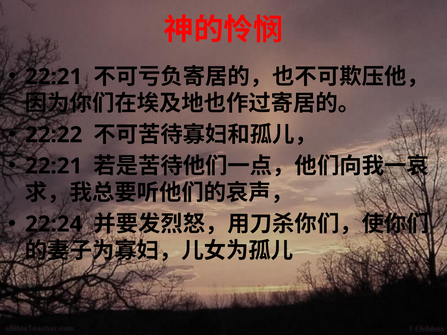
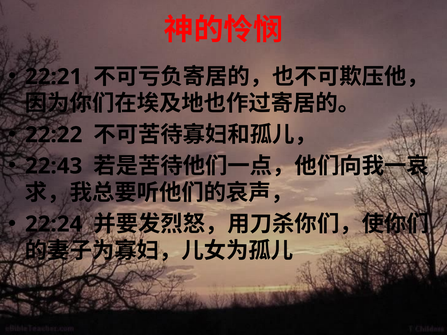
22:21 at (54, 166): 22:21 -> 22:43
